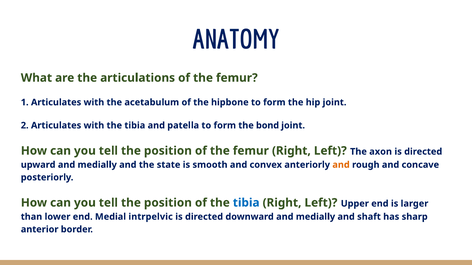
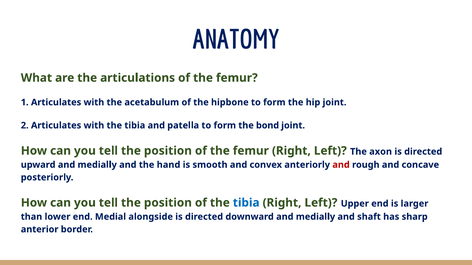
state: state -> hand
and at (341, 165) colour: orange -> red
intrpelvic: intrpelvic -> alongside
